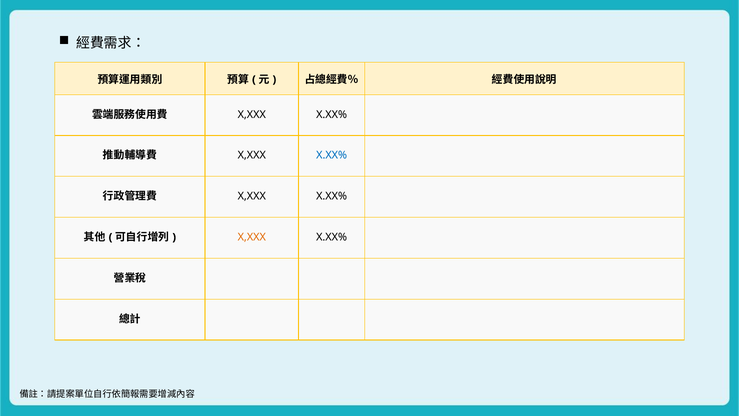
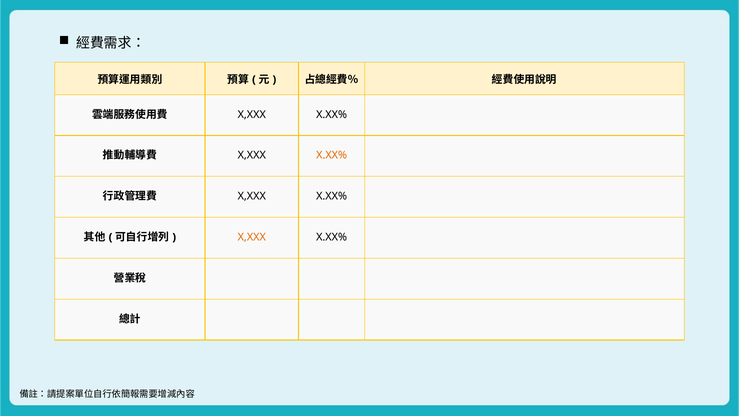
X.XX% at (332, 155) colour: blue -> orange
